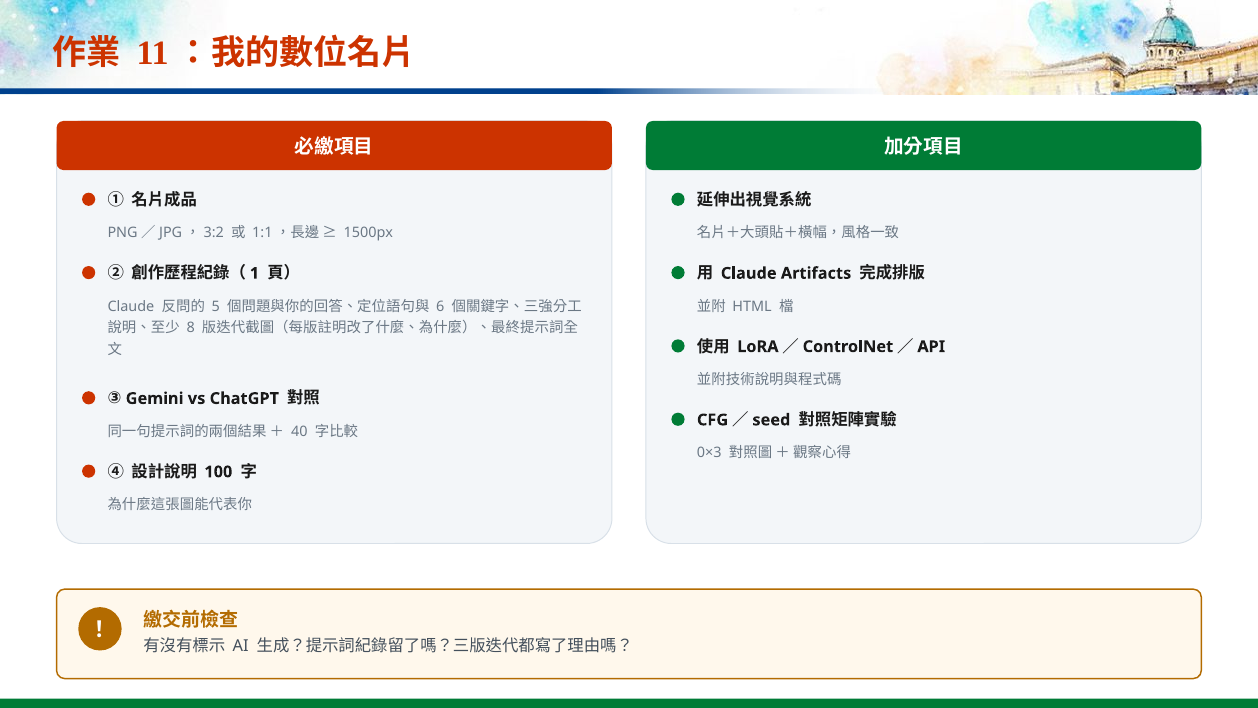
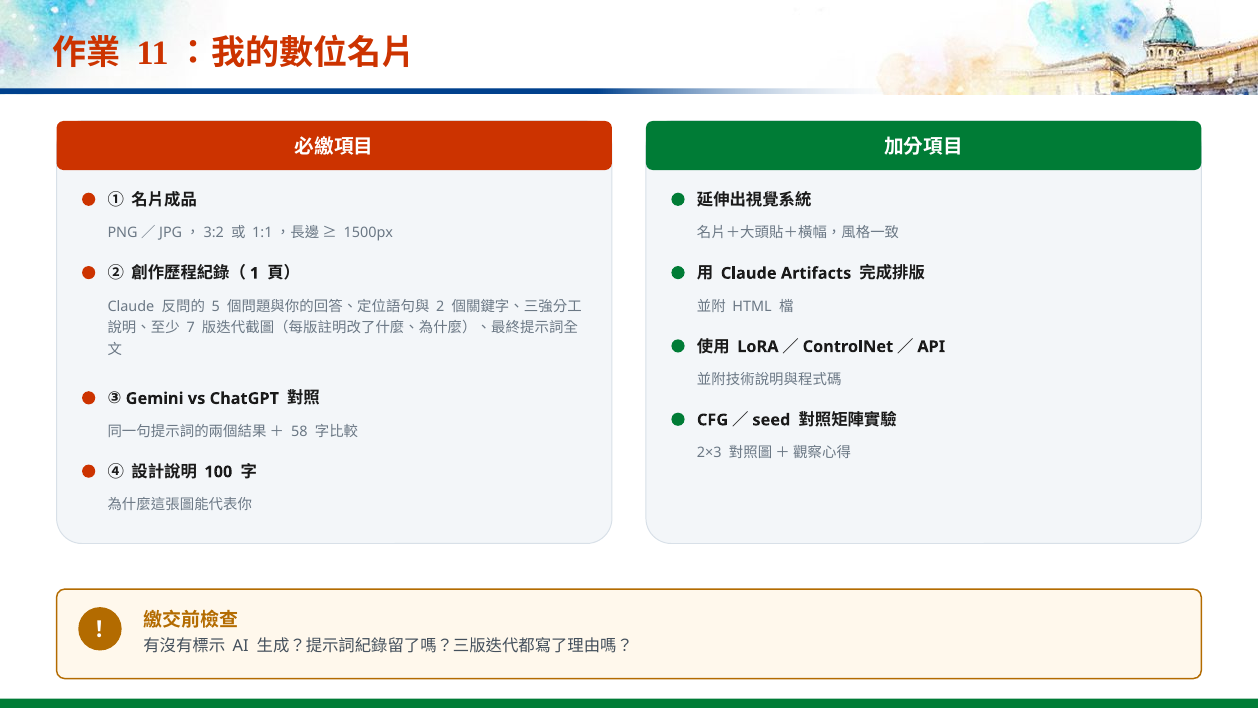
6: 6 -> 2
8: 8 -> 7
40: 40 -> 58
0×3: 0×3 -> 2×3
